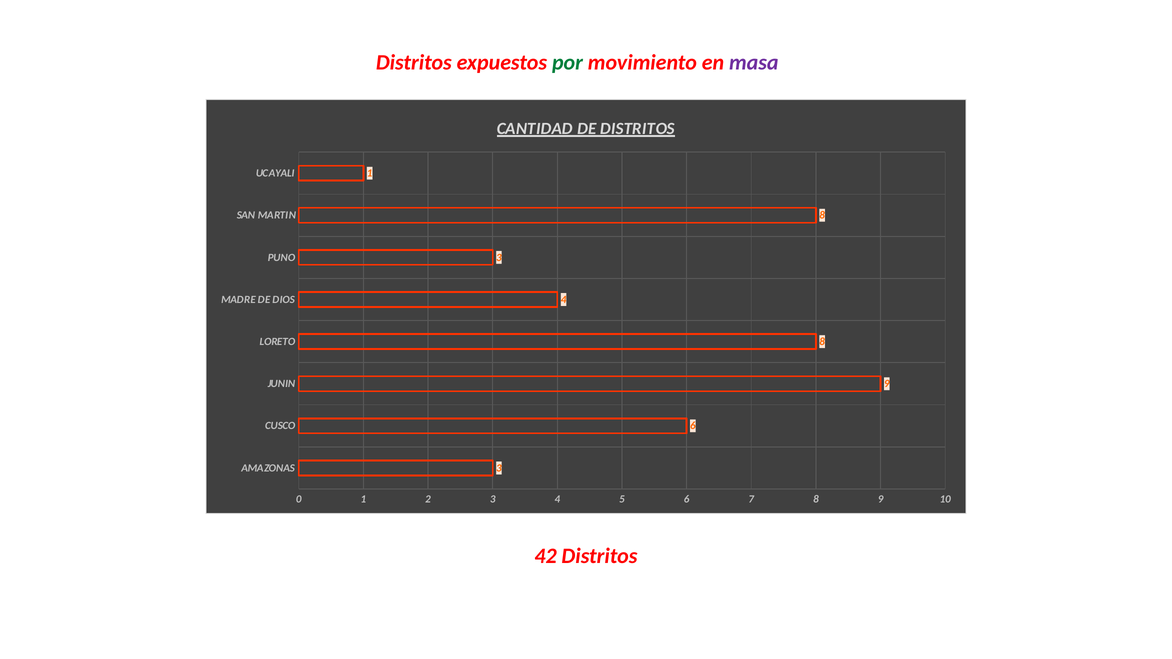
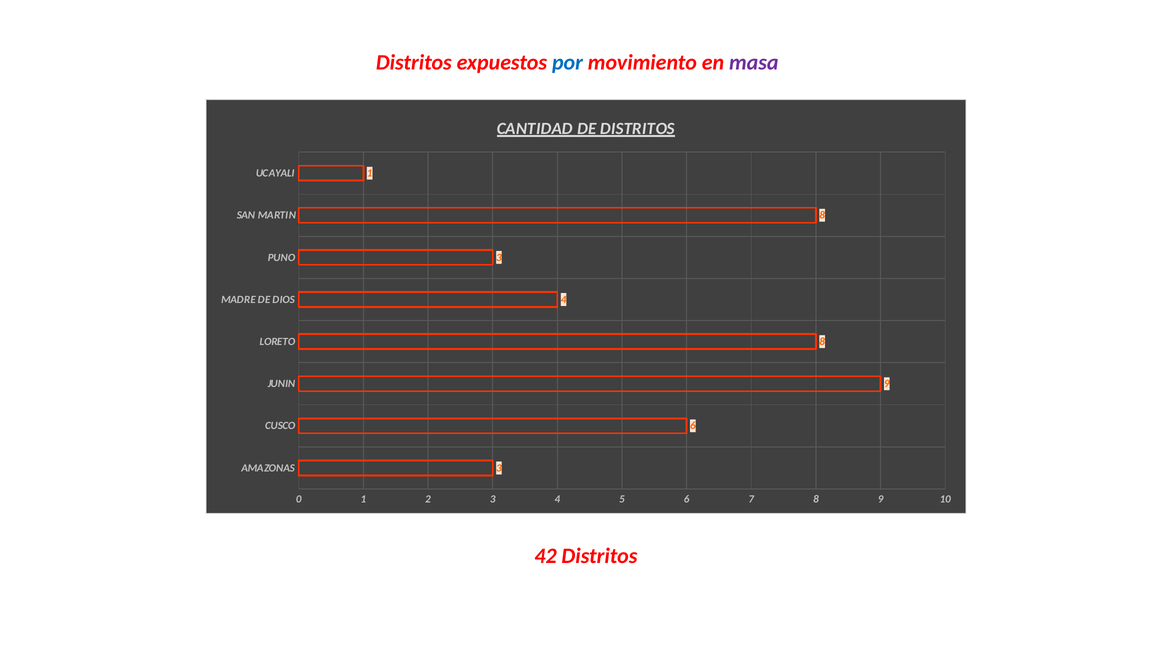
por colour: green -> blue
